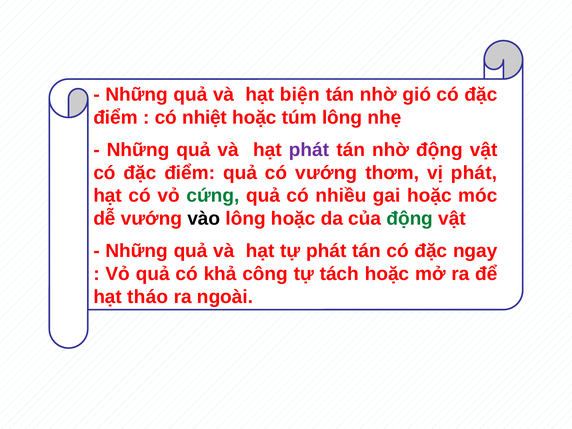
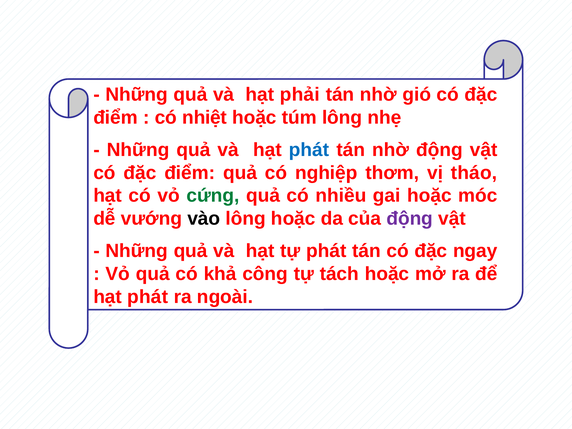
biện: biện -> phải
phát at (309, 150) colour: purple -> blue
có vướng: vướng -> nghiệp
vị phát: phát -> tháo
động at (410, 219) colour: green -> purple
tháo at (148, 297): tháo -> phát
